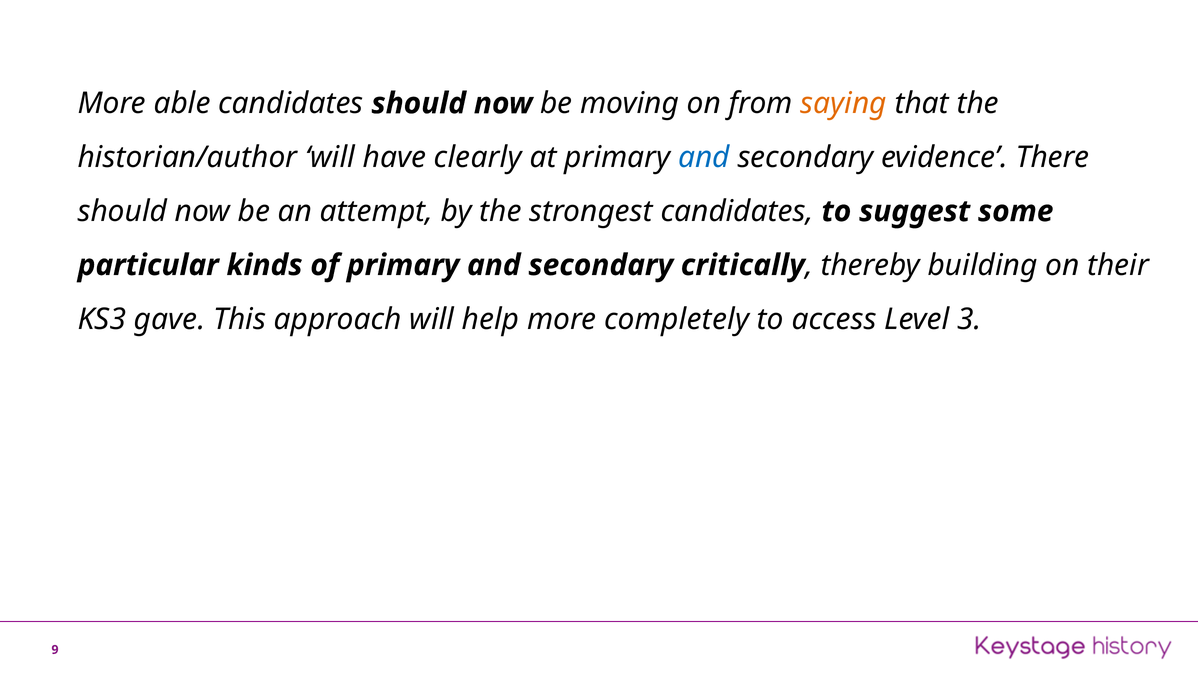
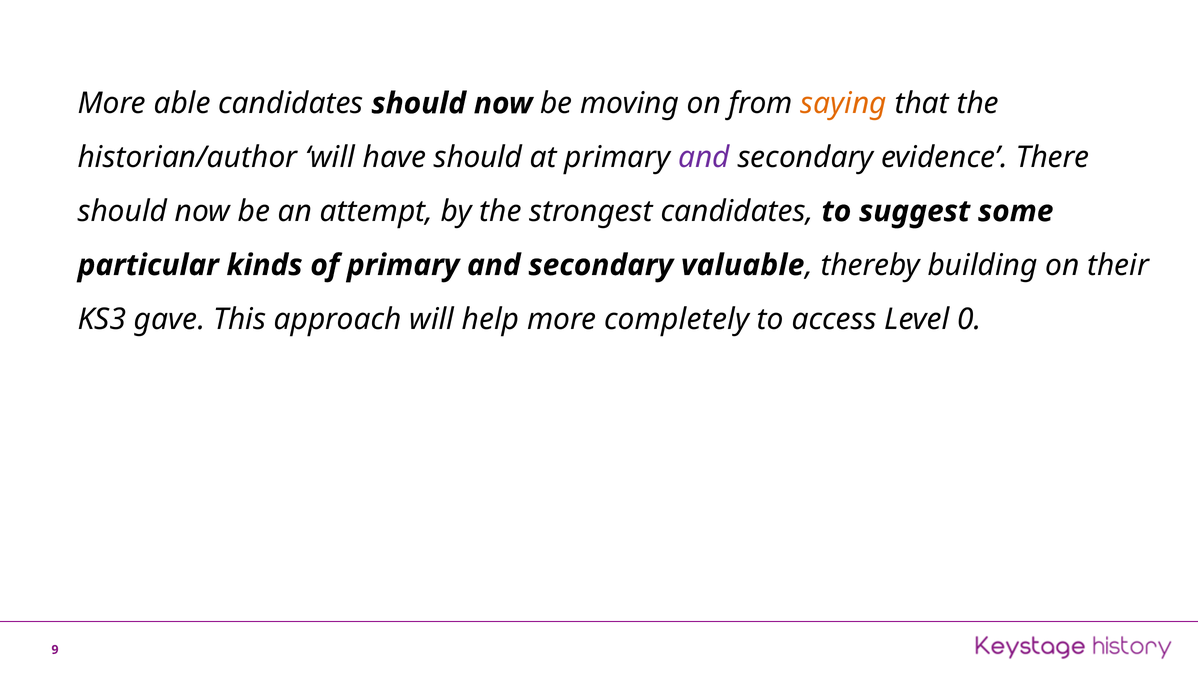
have clearly: clearly -> should
and at (704, 157) colour: blue -> purple
critically: critically -> valuable
3: 3 -> 0
